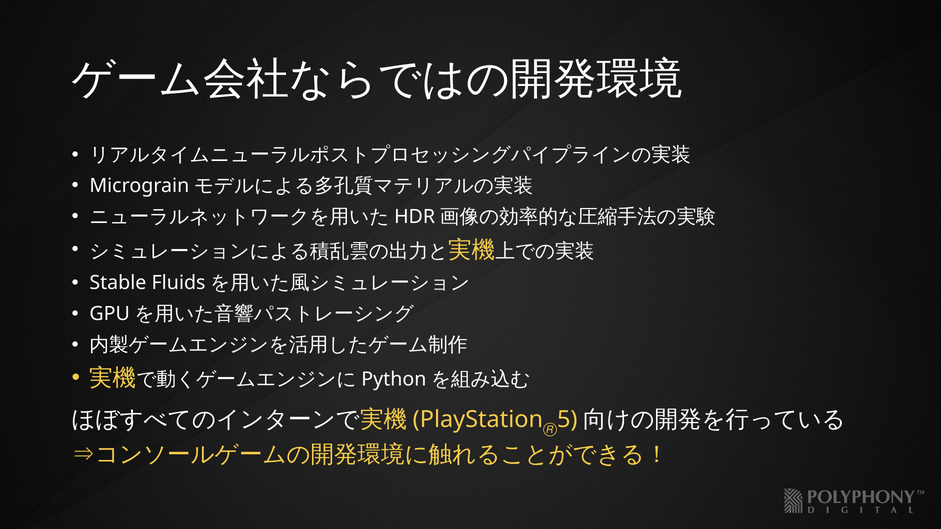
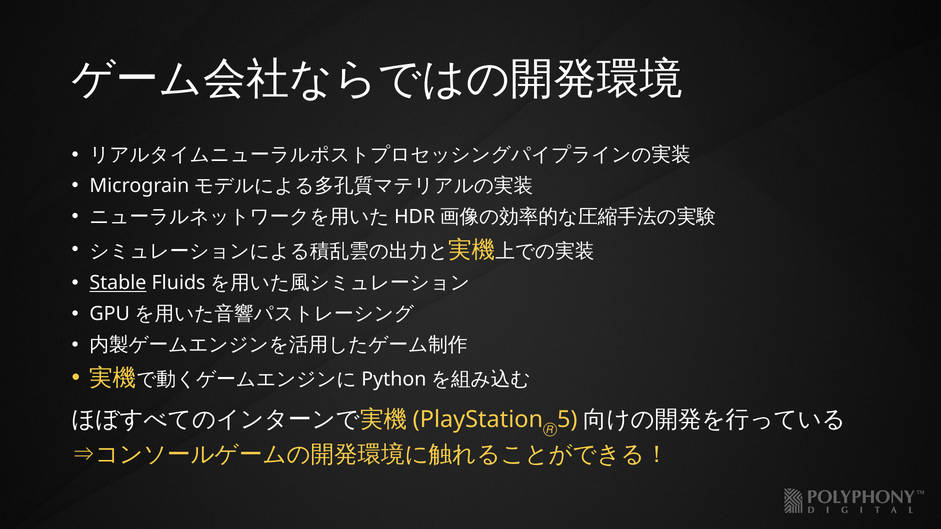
Stable underline: none -> present
